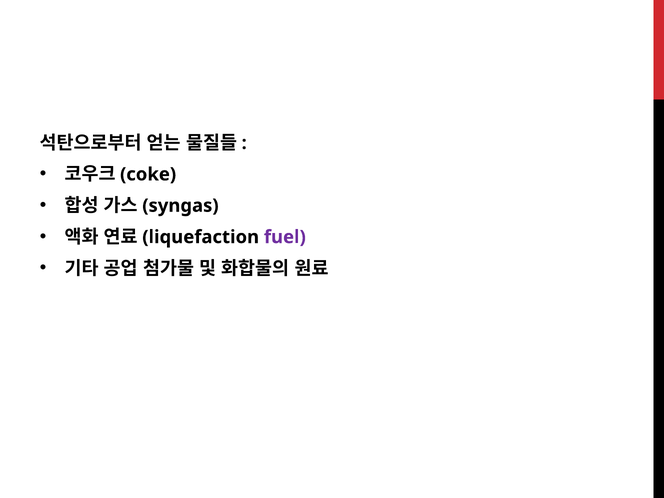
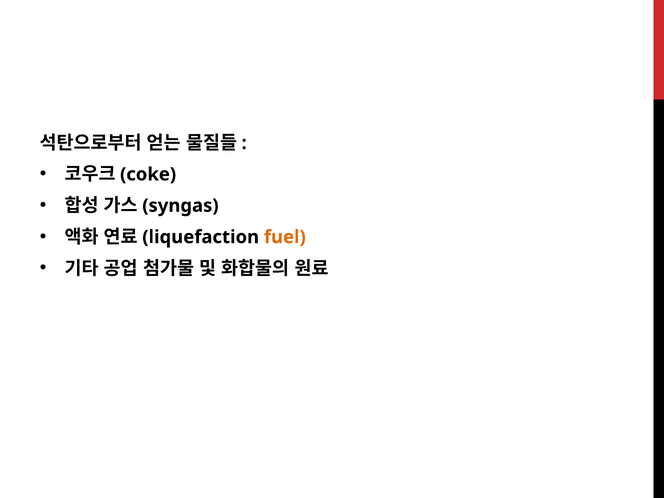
fuel colour: purple -> orange
